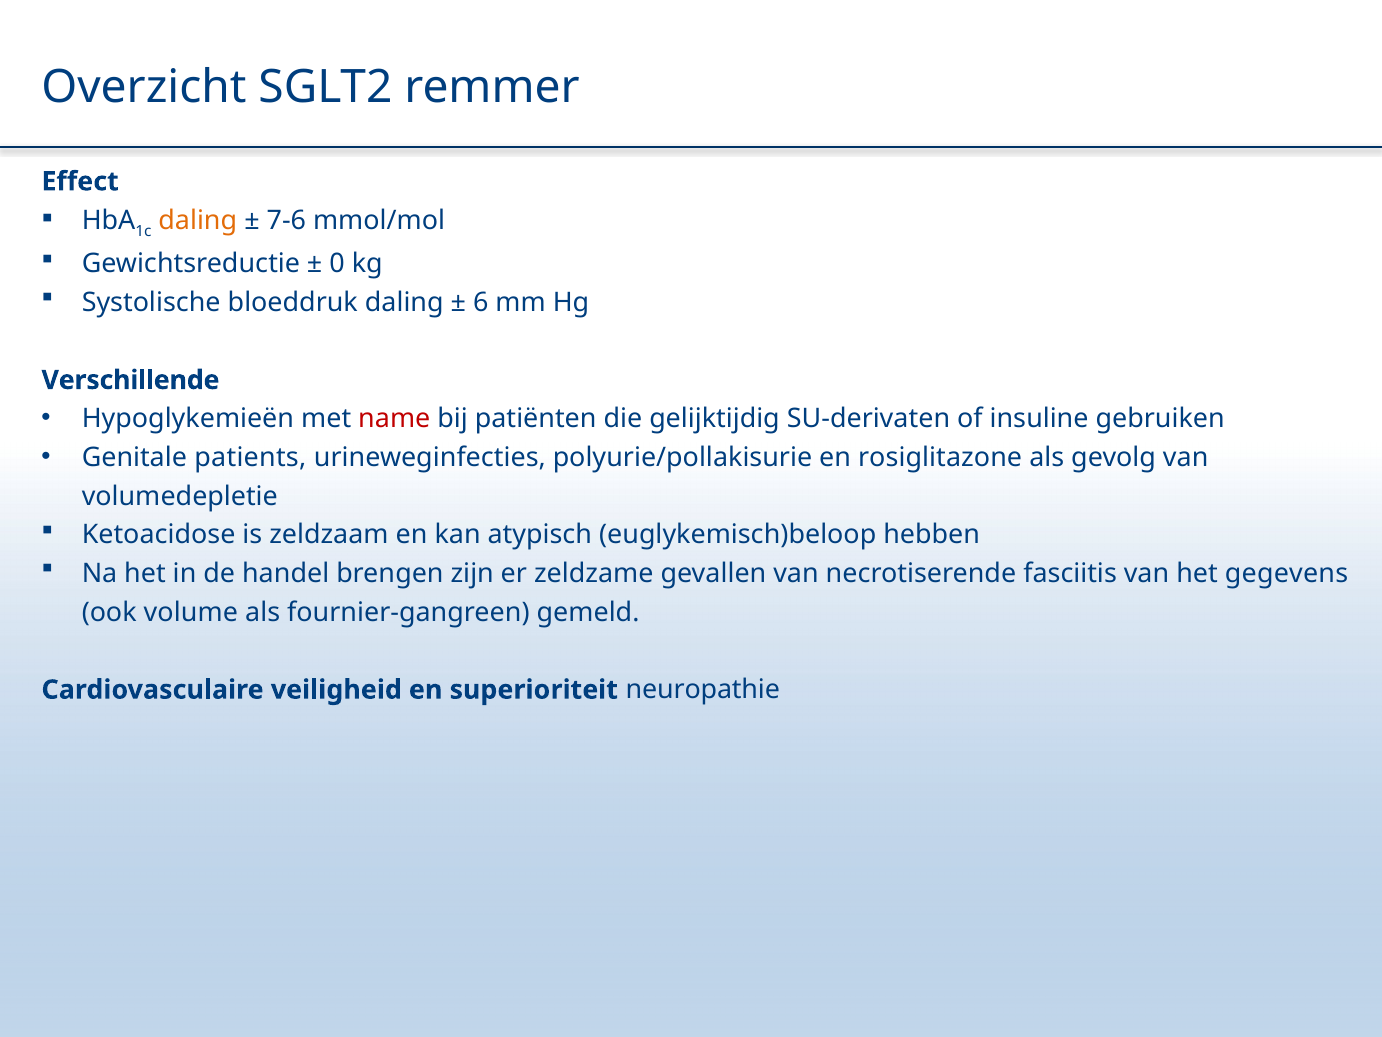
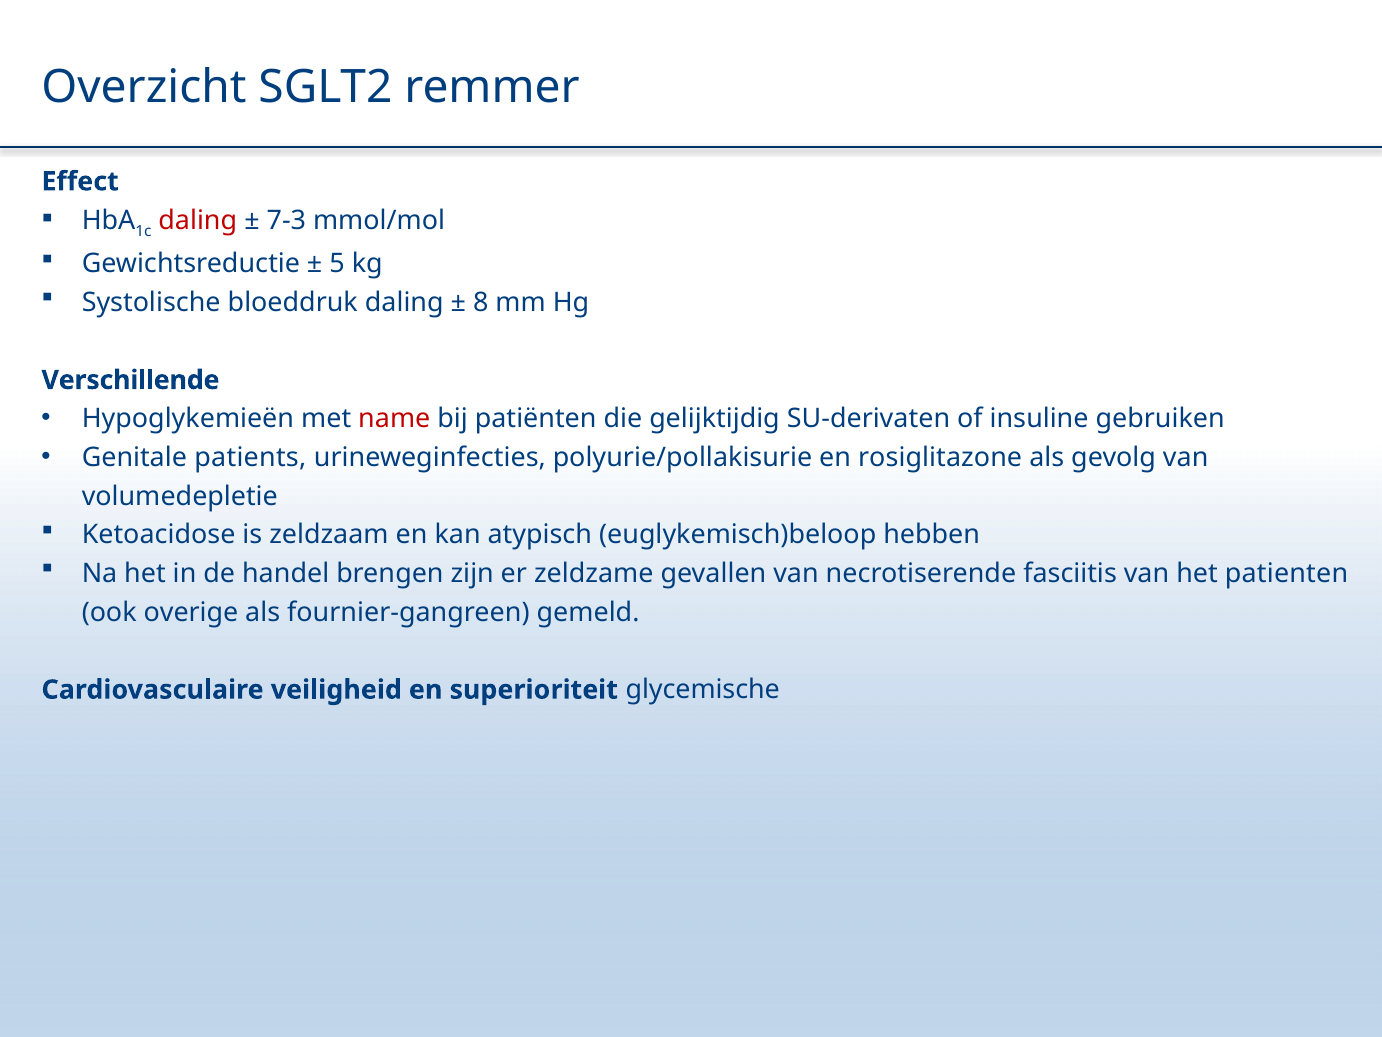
daling at (198, 221) colour: orange -> red
7-6: 7-6 -> 7-3
0: 0 -> 5
6: 6 -> 8
gegevens: gegevens -> patienten
volume: volume -> overige
neuropathie: neuropathie -> glycemische
